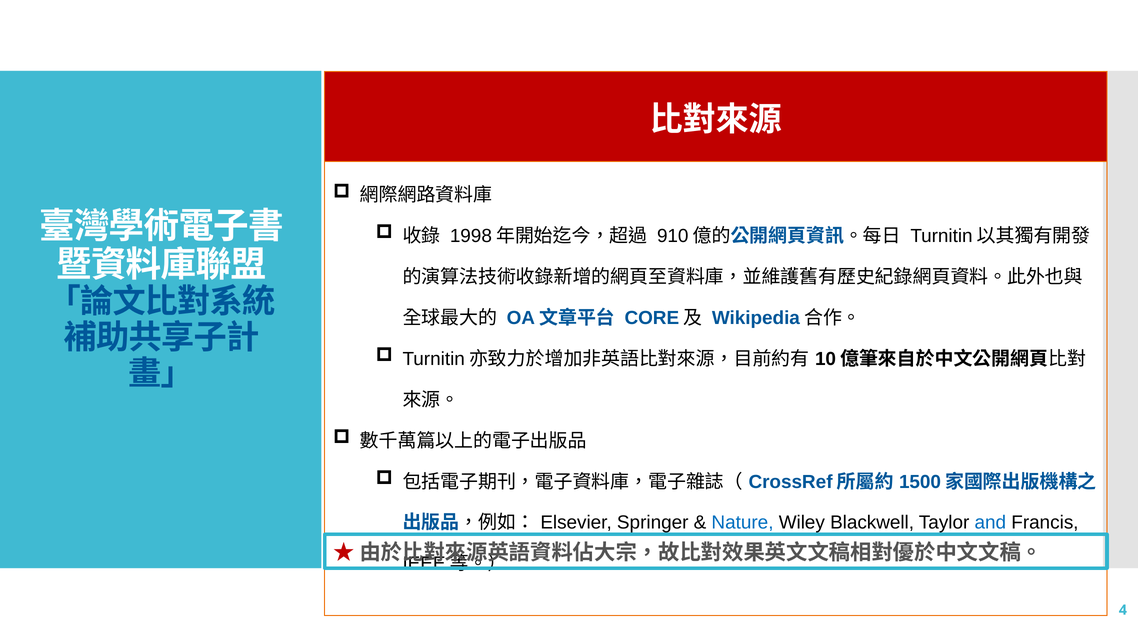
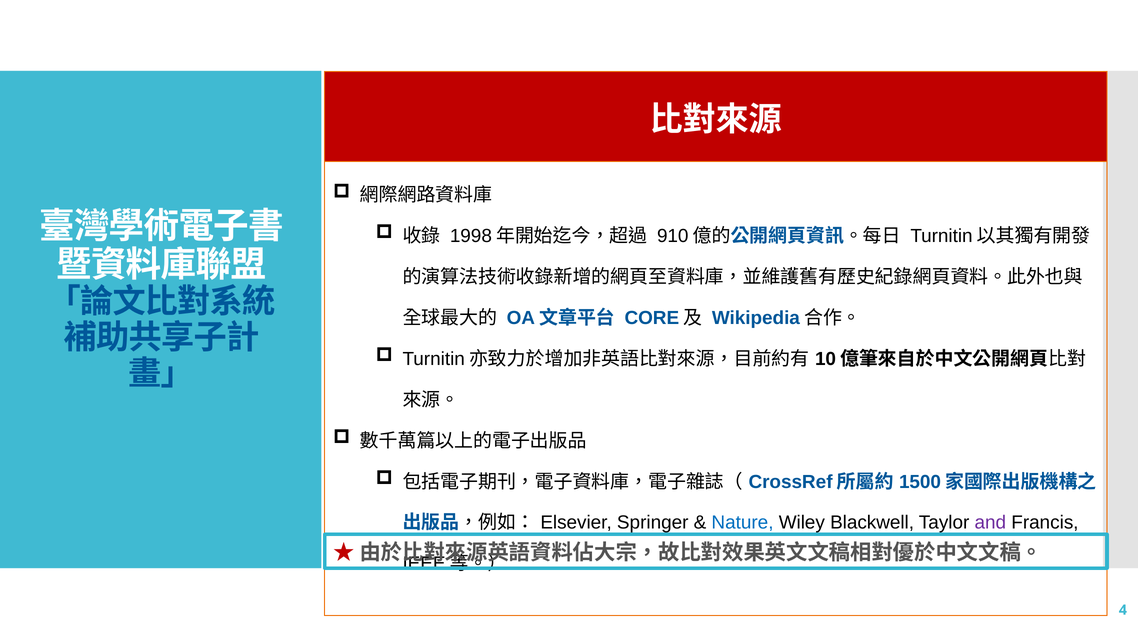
and colour: blue -> purple
